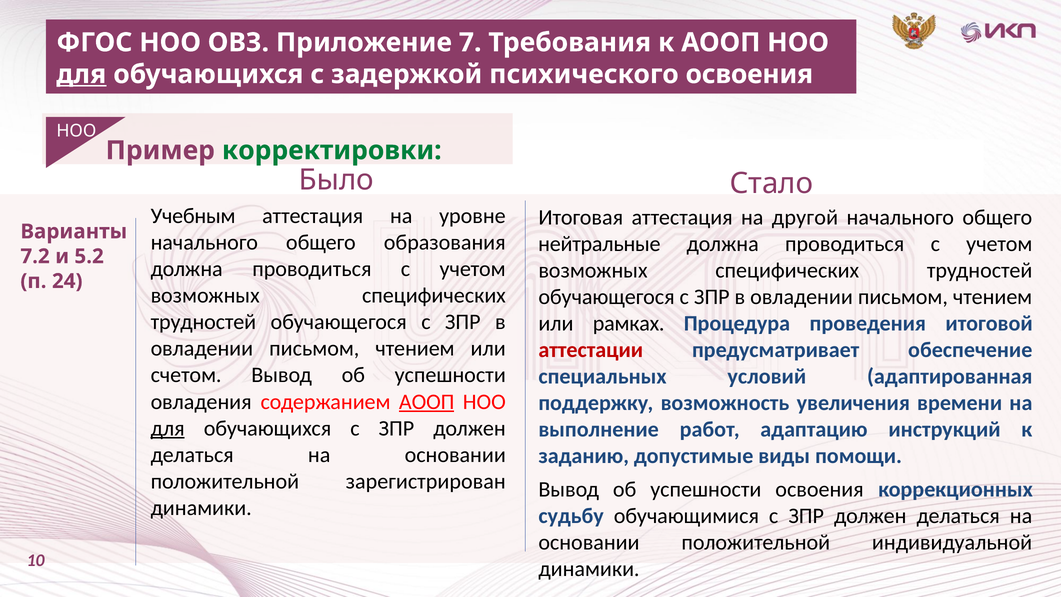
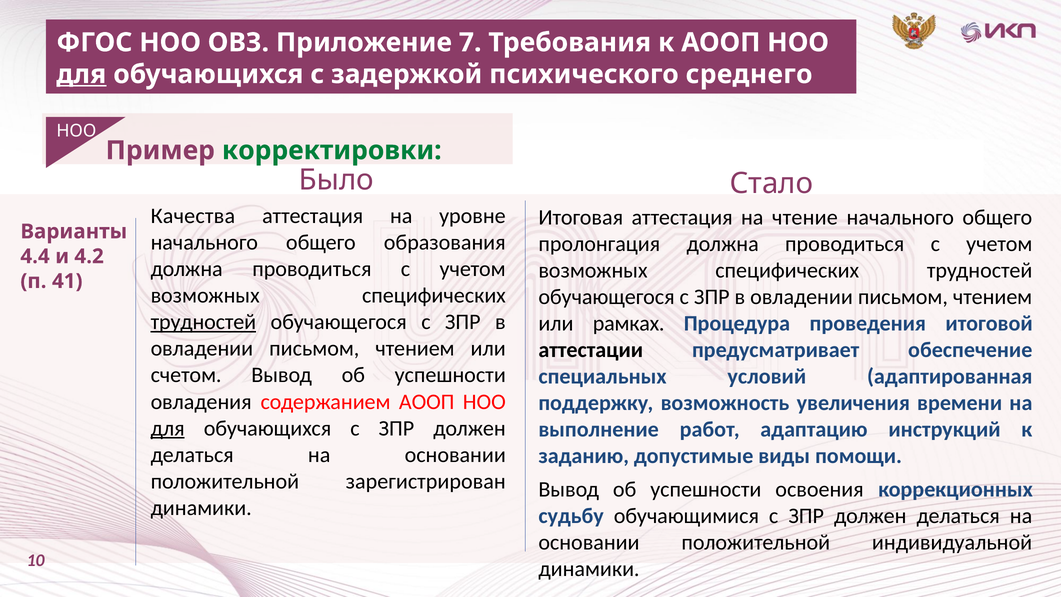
психического освоения: освоения -> среднего
Учебным: Учебным -> Качества
другой: другой -> чтение
нейтральные: нейтральные -> пролонгация
7.2: 7.2 -> 4.4
5.2: 5.2 -> 4.2
24: 24 -> 41
трудностей at (203, 322) underline: none -> present
аттестации colour: red -> black
АООП at (427, 402) underline: present -> none
